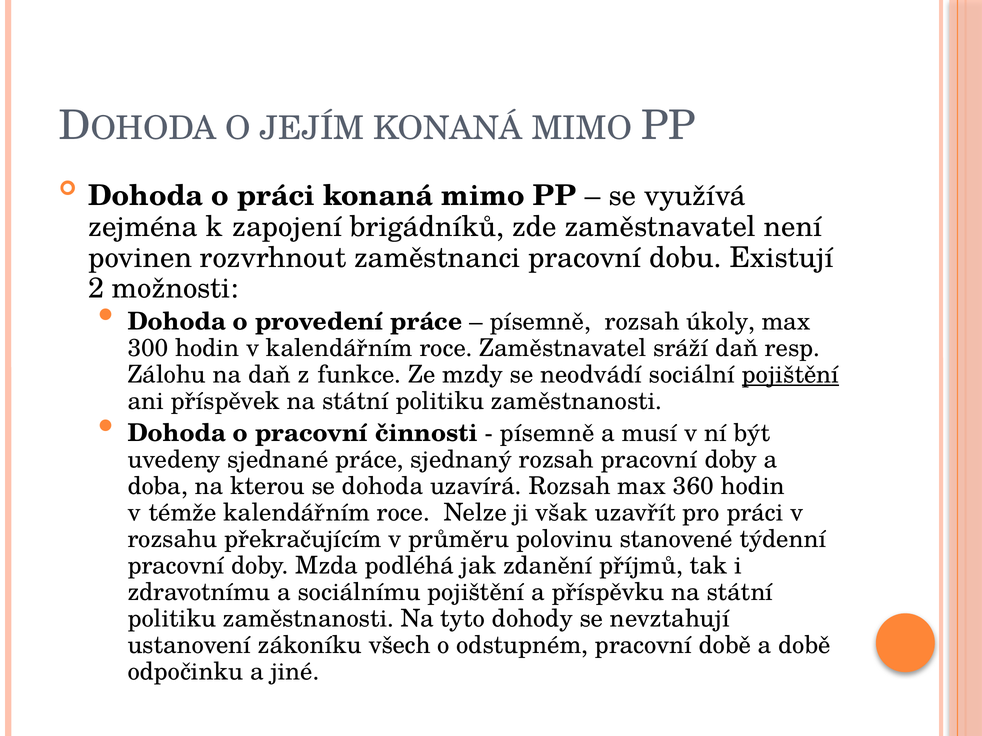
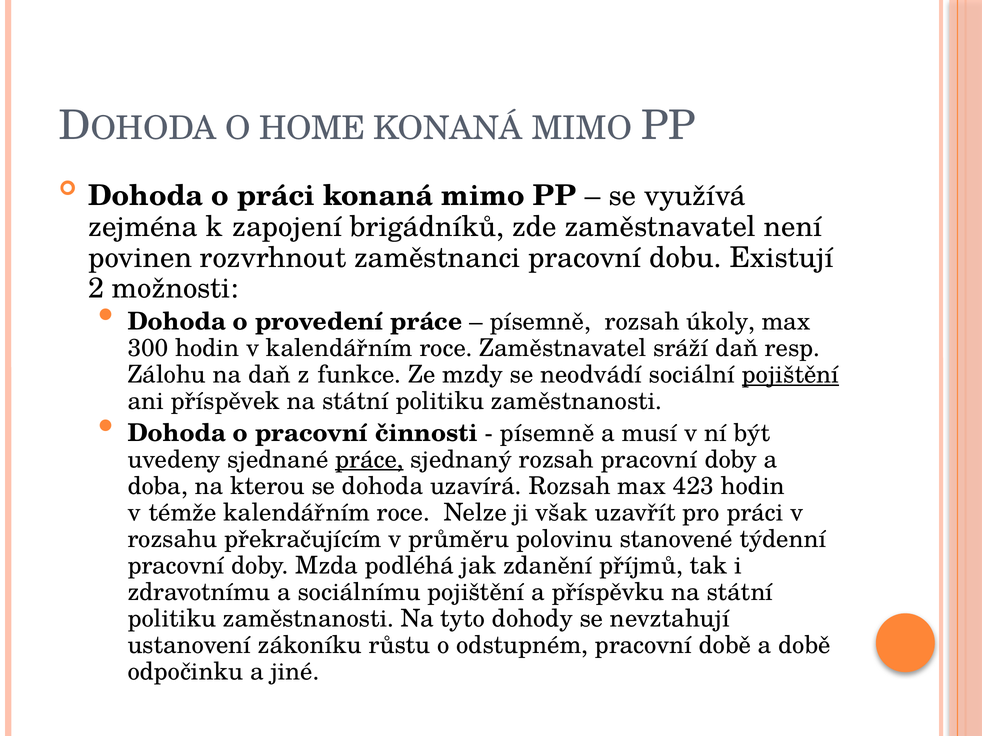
JEJÍM: JEJÍM -> HOME
práce at (369, 460) underline: none -> present
360: 360 -> 423
všech: všech -> růstu
